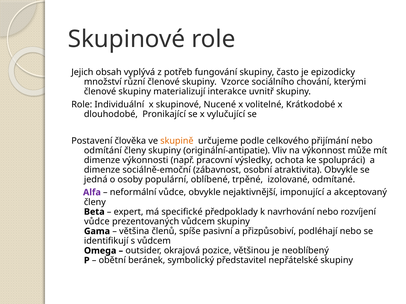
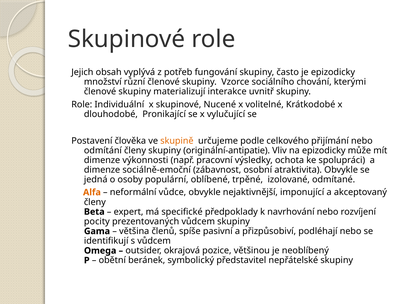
na výkonnost: výkonnost -> epizodicky
Alfa colour: purple -> orange
vůdce at (97, 222): vůdce -> pocity
